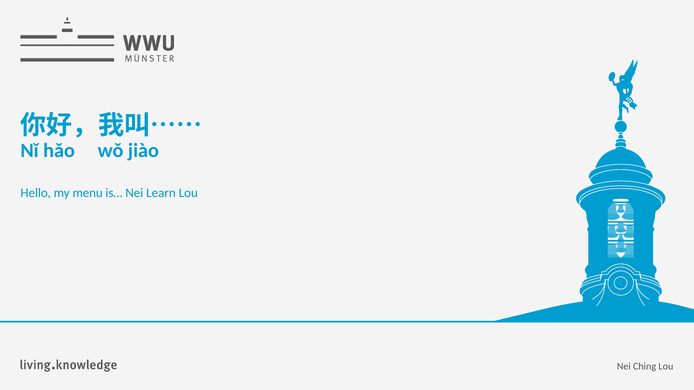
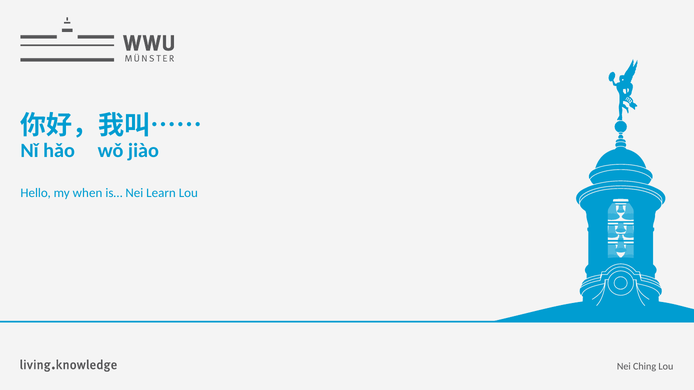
menu: menu -> when
